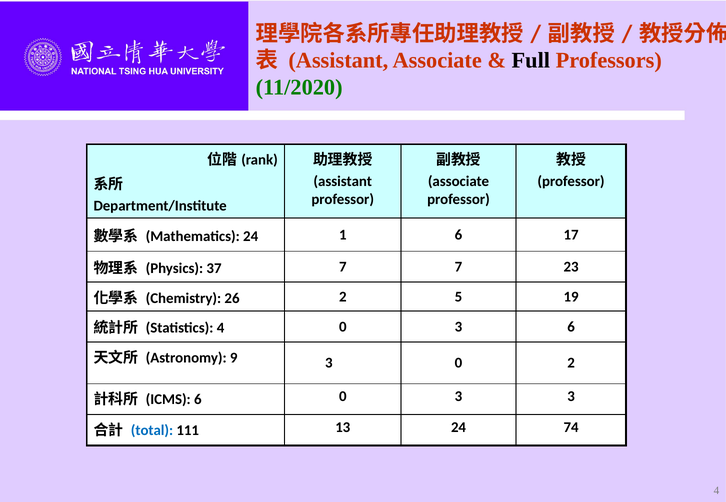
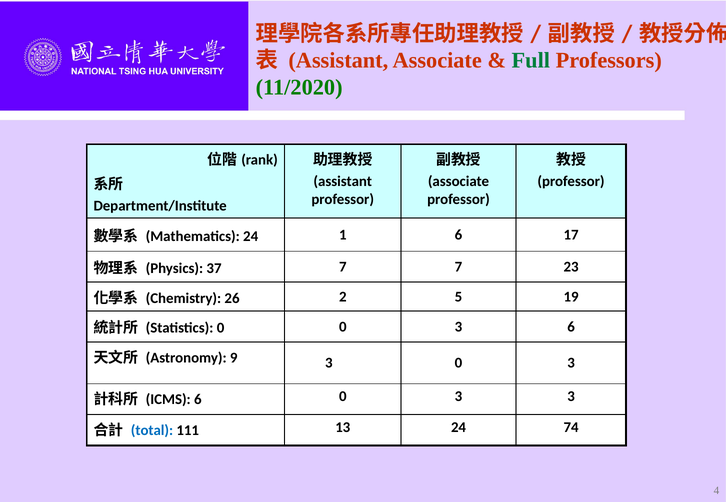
Full colour: black -> green
Statistics 4: 4 -> 0
3 0 2: 2 -> 3
